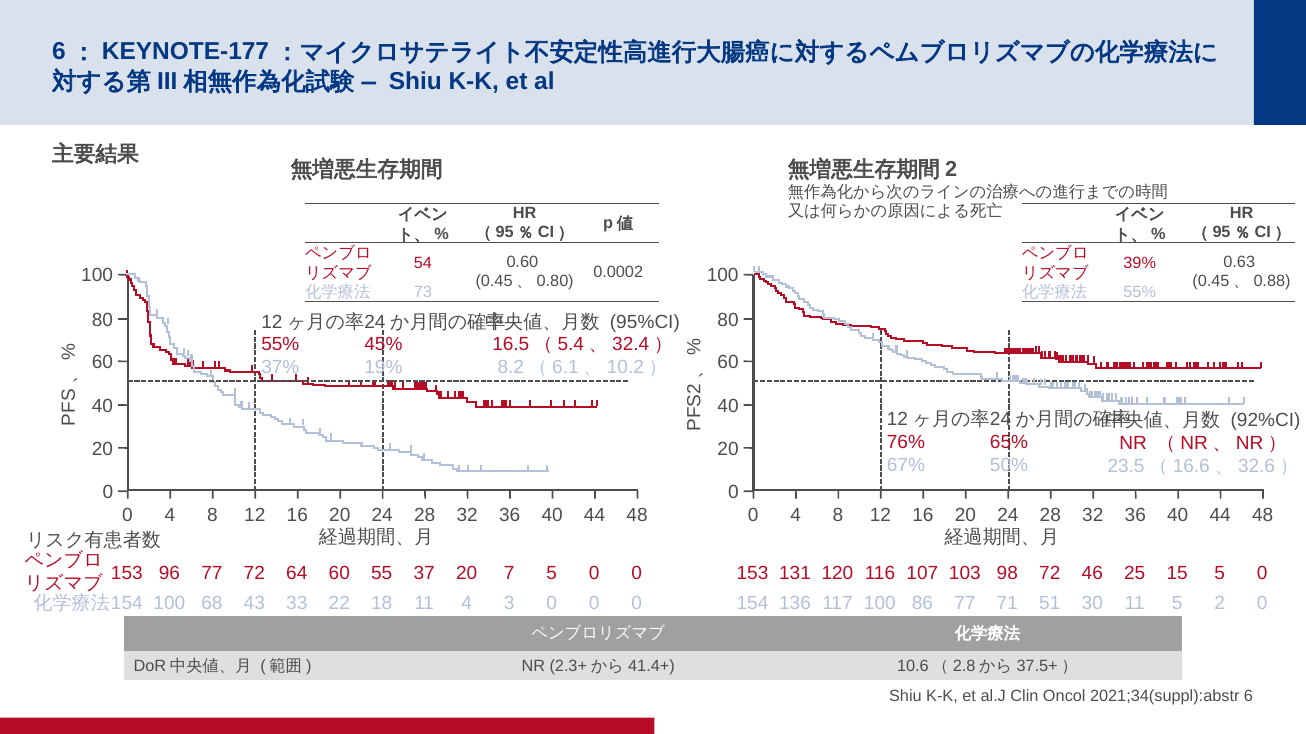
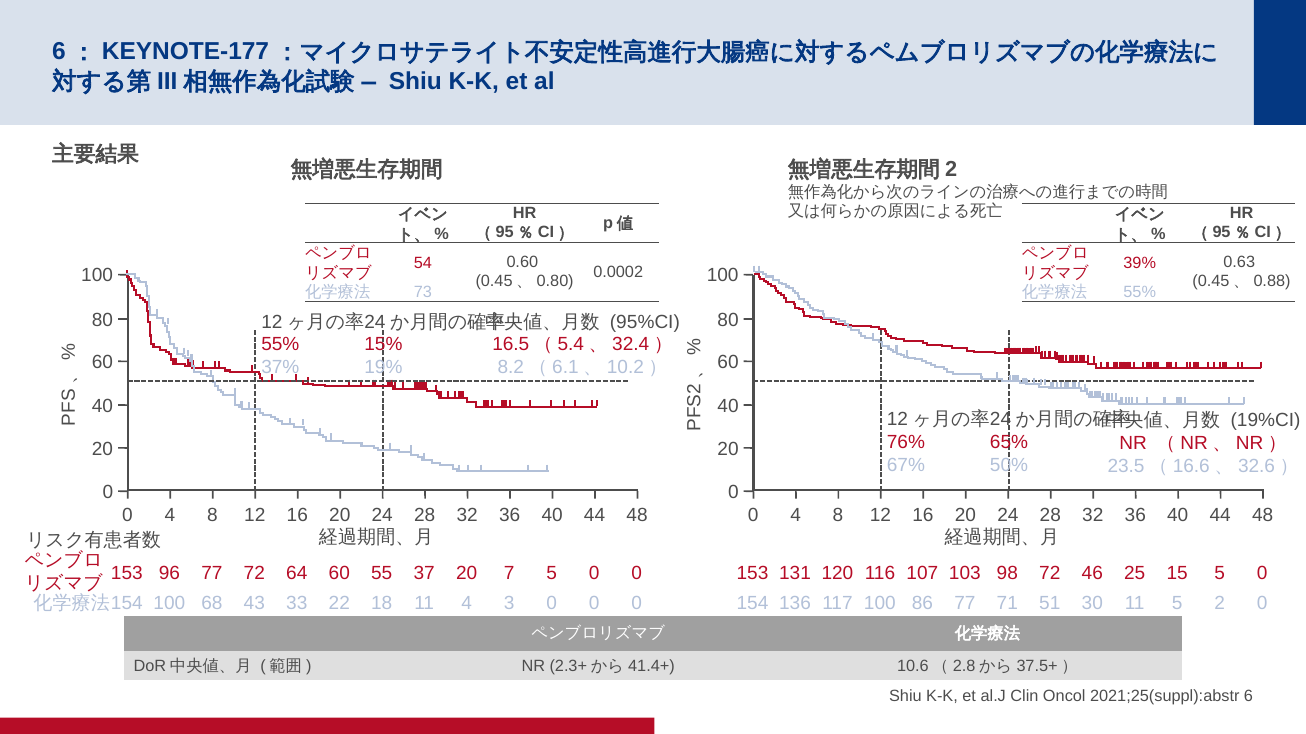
45%: 45% -> 15%
92%CI: 92%CI -> 19%CI
2021;34(suppl):abstr: 2021;34(suppl):abstr -> 2021;25(suppl):abstr
